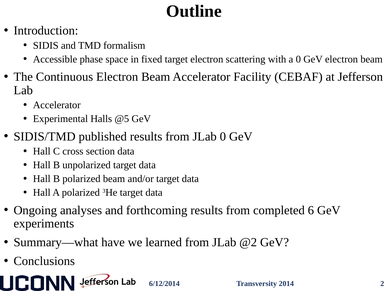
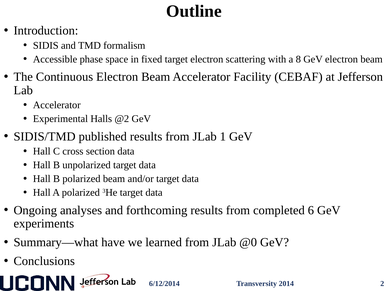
a 0: 0 -> 8
@5: @5 -> @2
JLab 0: 0 -> 1
@2: @2 -> @0
